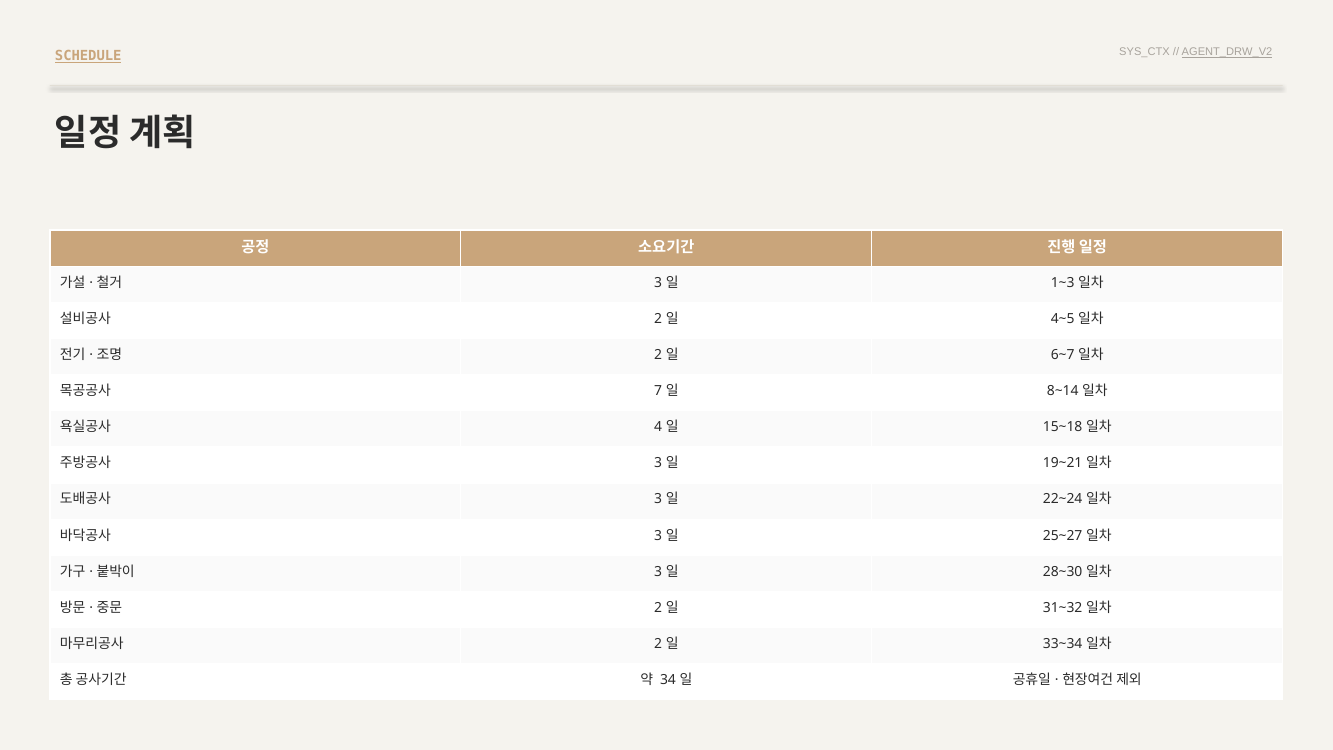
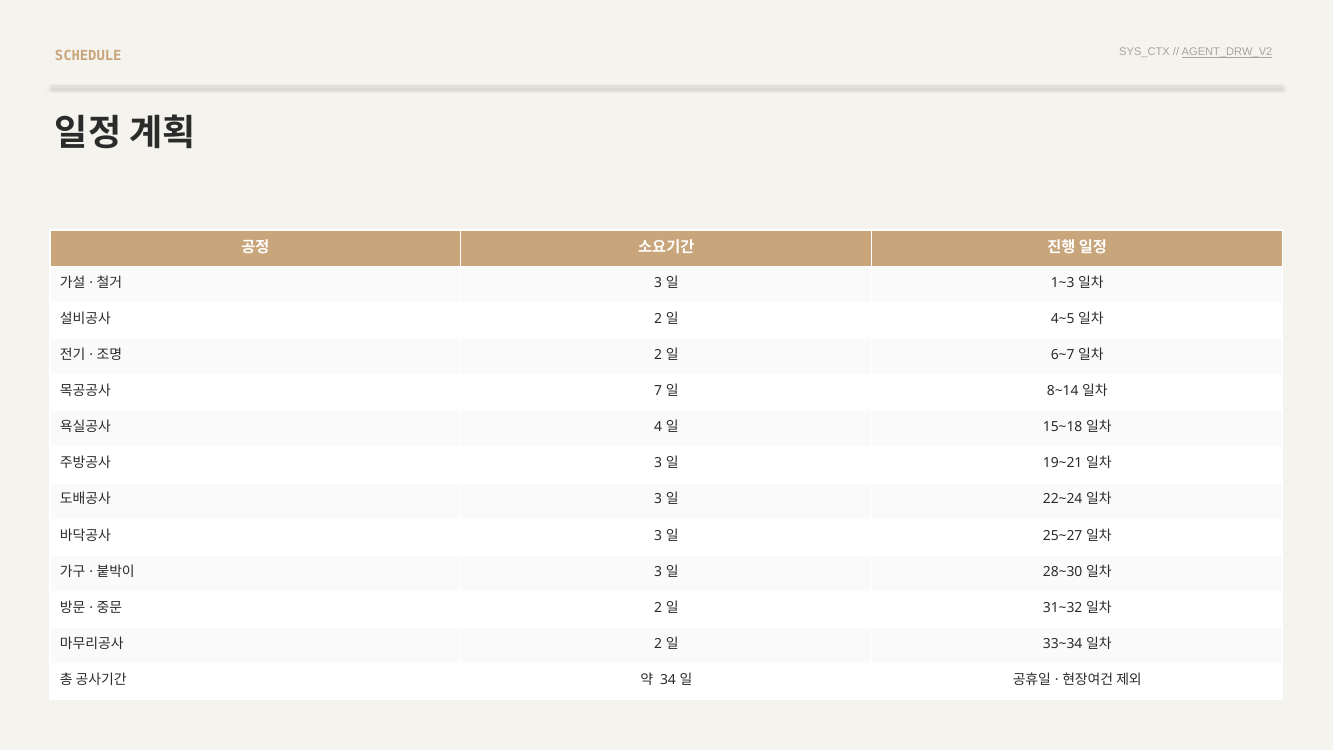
SCHEDULE underline: present -> none
